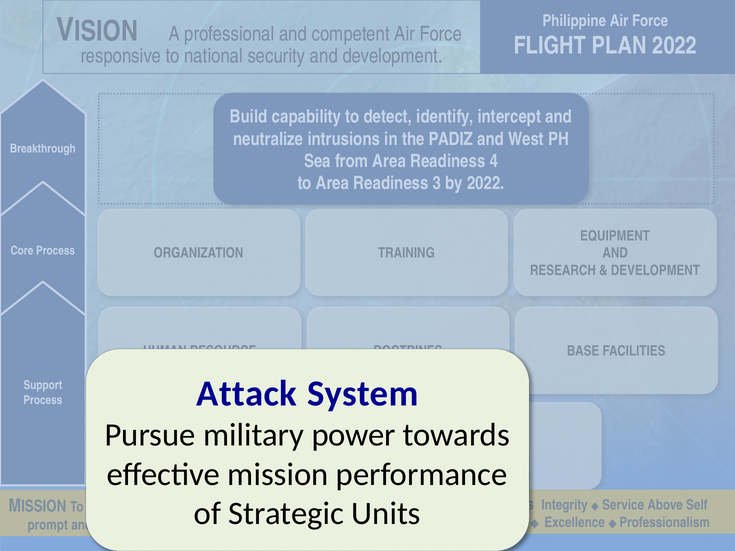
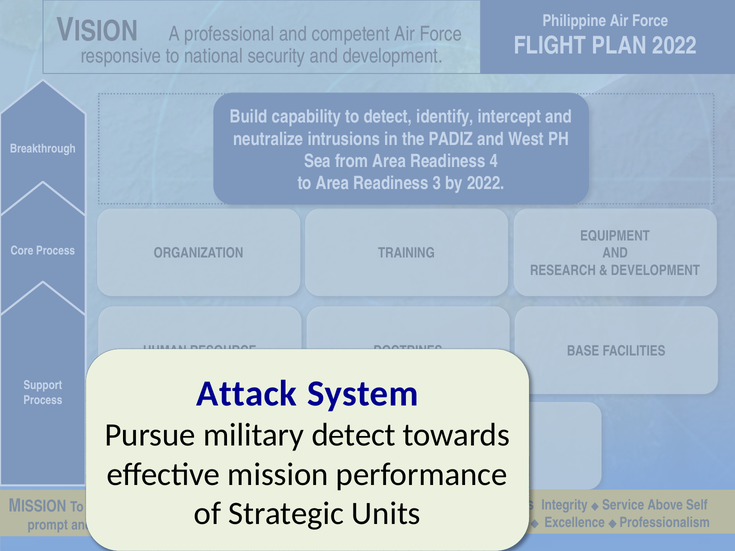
power at (354, 435): power -> detect
